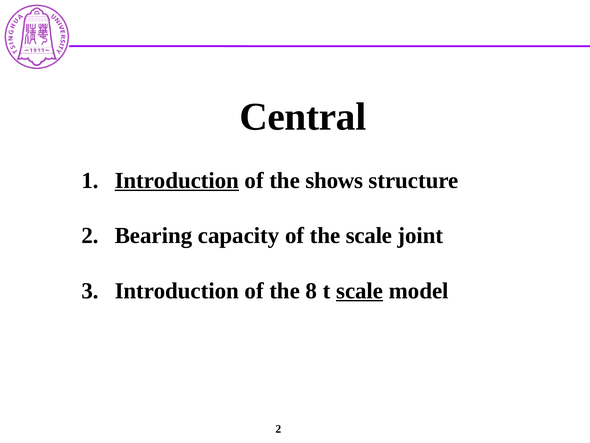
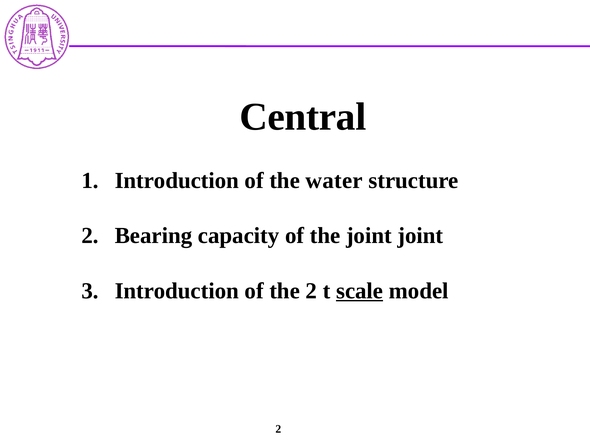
Introduction at (177, 180) underline: present -> none
shows: shows -> water
the scale: scale -> joint
the 8: 8 -> 2
